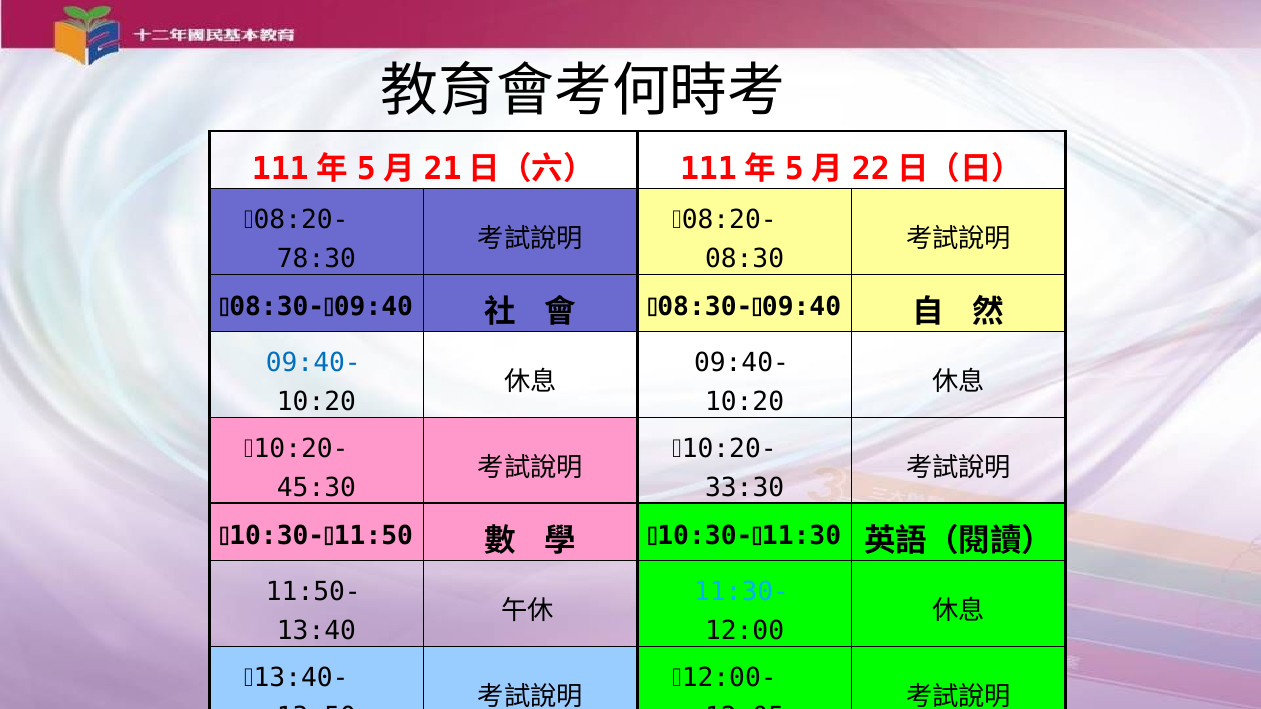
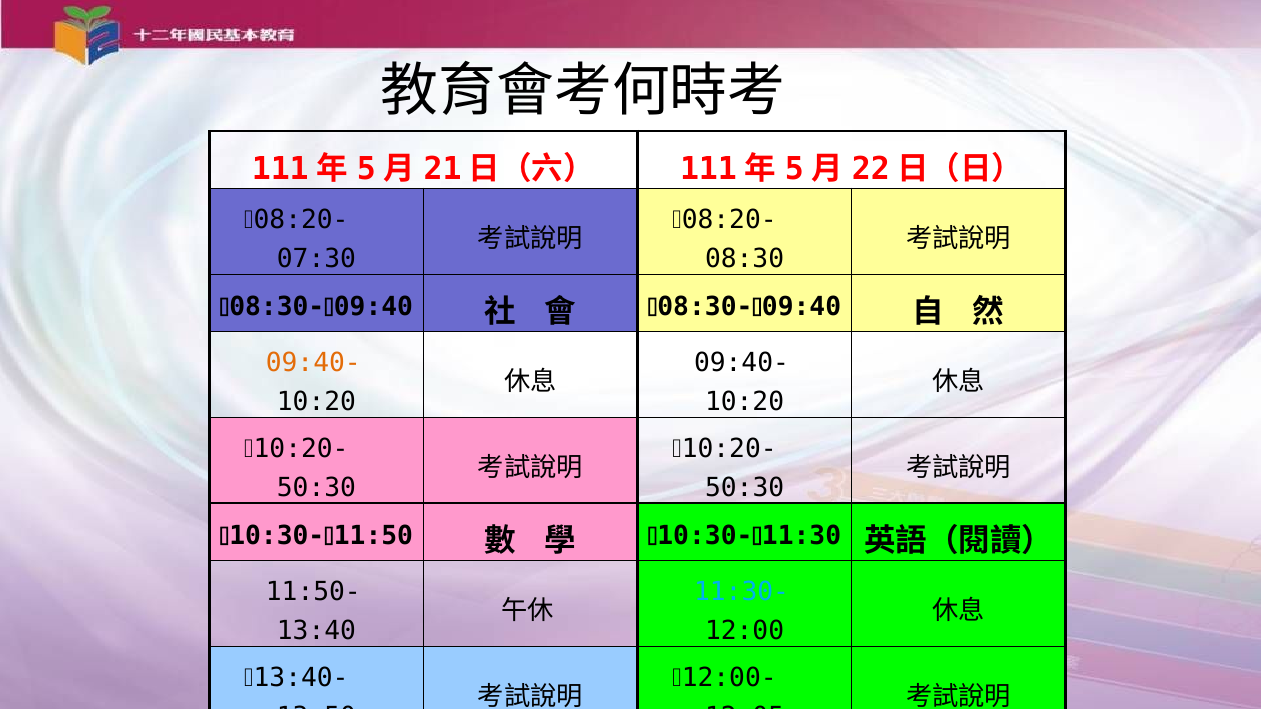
78:30: 78:30 -> 07:30
09:40- at (313, 363) colour: blue -> orange
45:30 at (316, 488): 45:30 -> 50:30
33:30 at (745, 488): 33:30 -> 50:30
